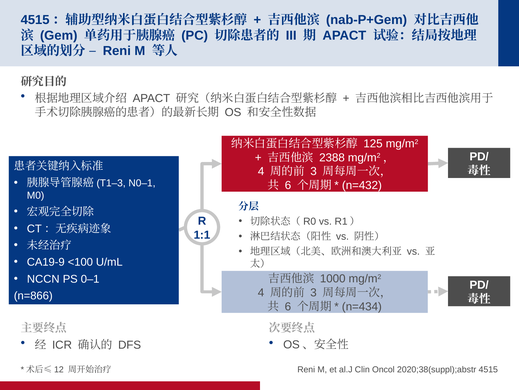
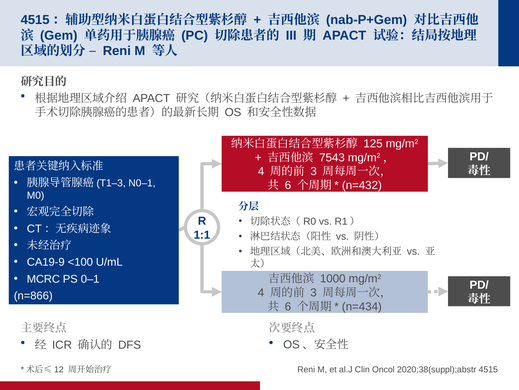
2388: 2388 -> 7543
NCCN: NCCN -> MCRC
